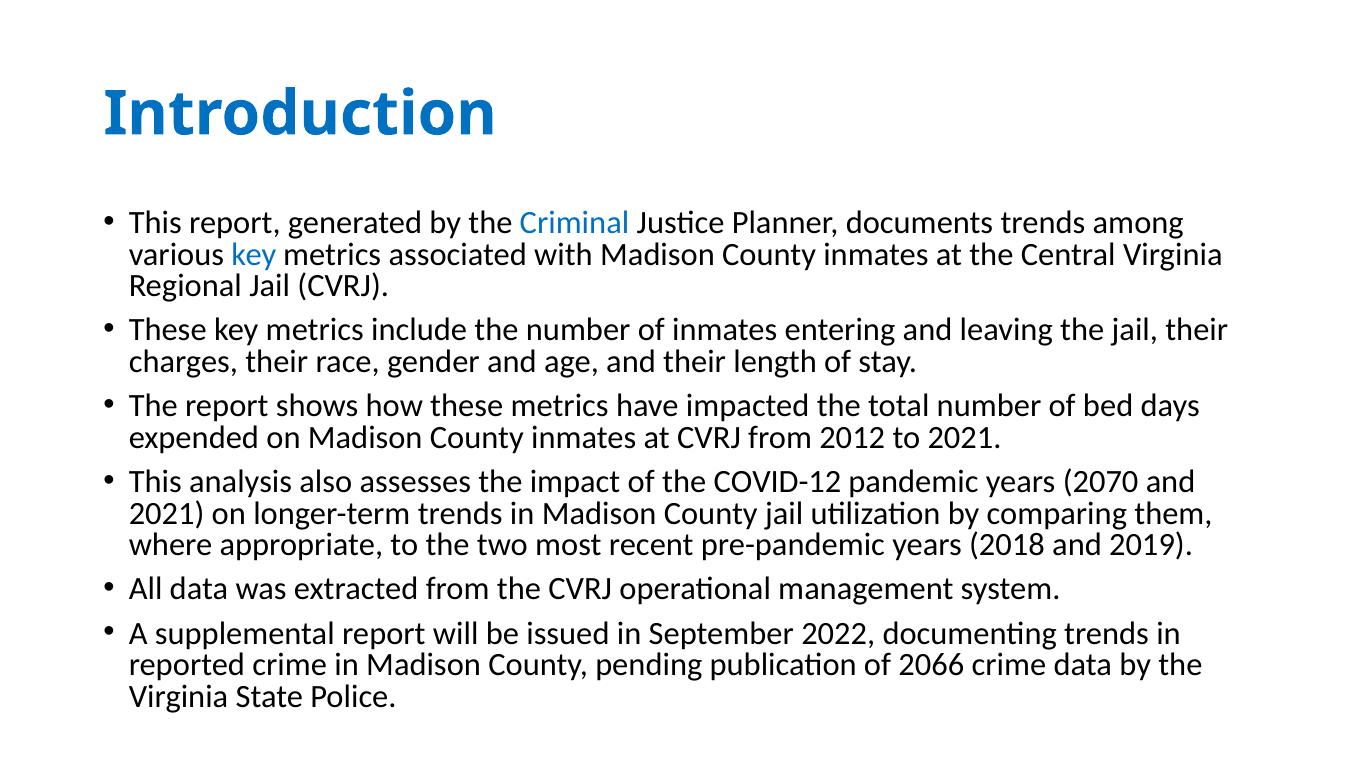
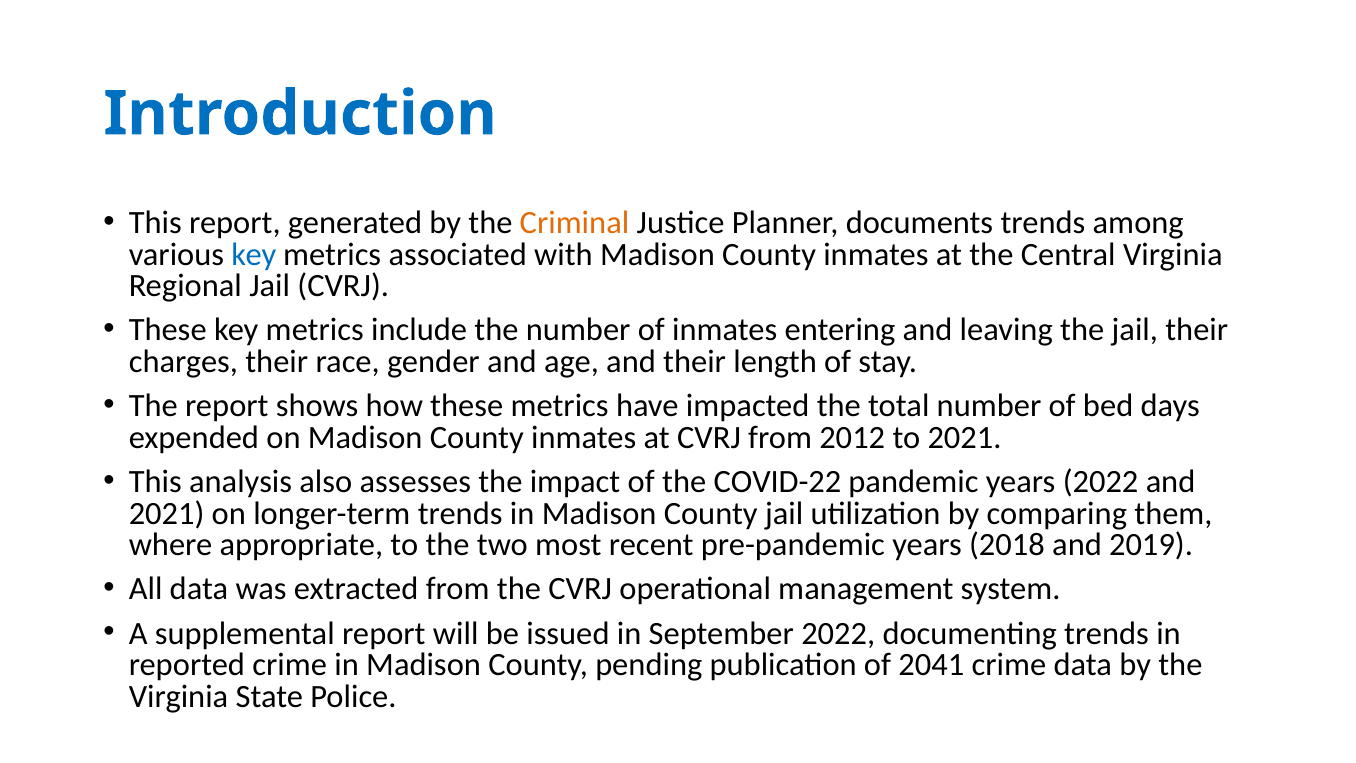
Criminal colour: blue -> orange
COVID-12: COVID-12 -> COVID-22
years 2070: 2070 -> 2022
2066: 2066 -> 2041
